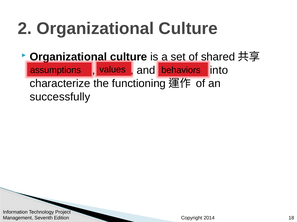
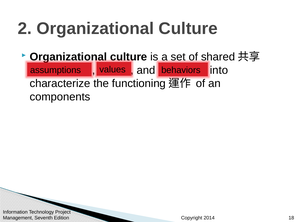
successfully: successfully -> components
